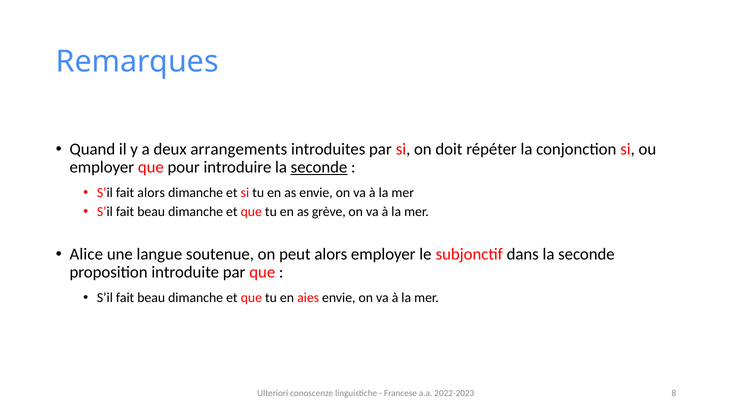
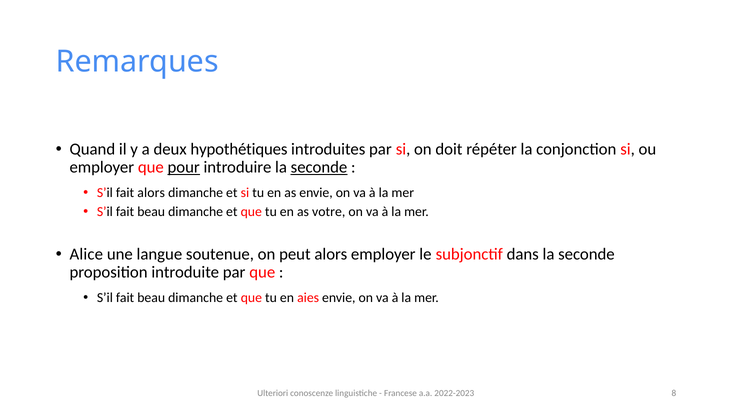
arrangements: arrangements -> hypothétiques
pour underline: none -> present
grève: grève -> votre
